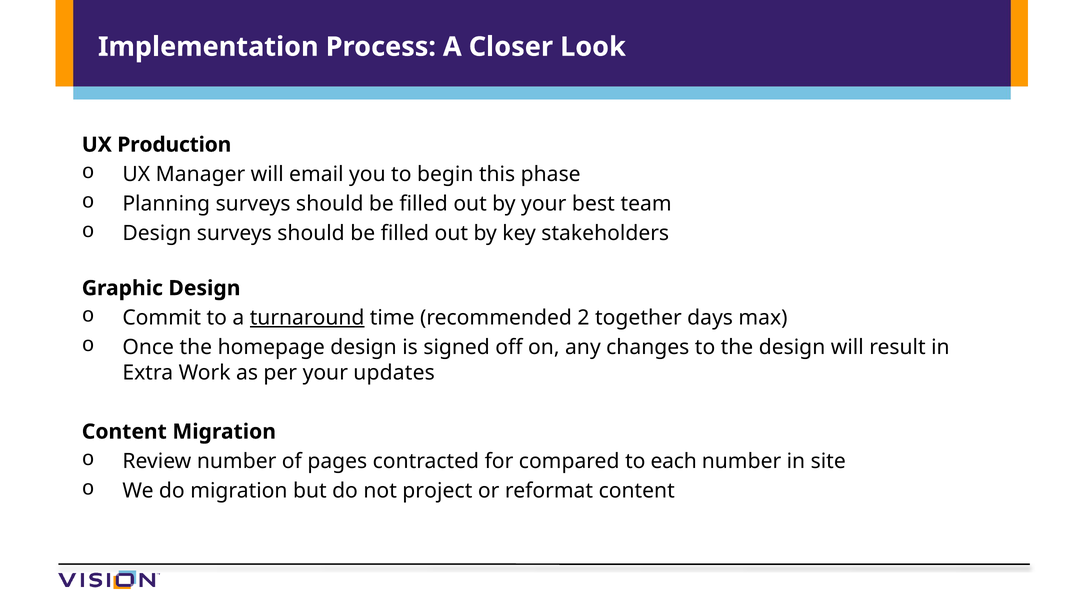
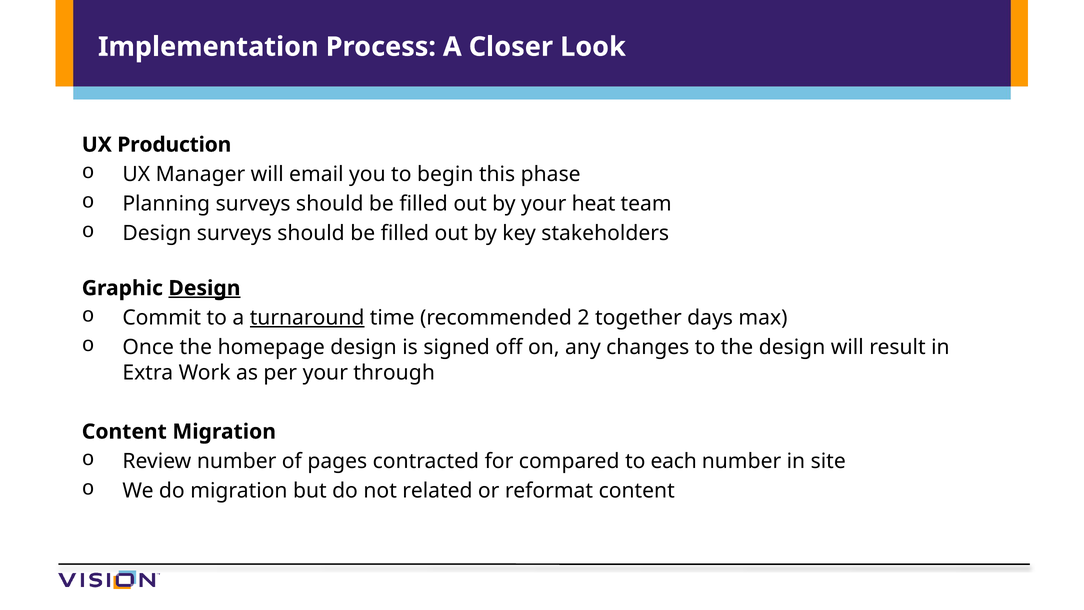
best: best -> heat
Design at (204, 288) underline: none -> present
updates: updates -> through
project: project -> related
